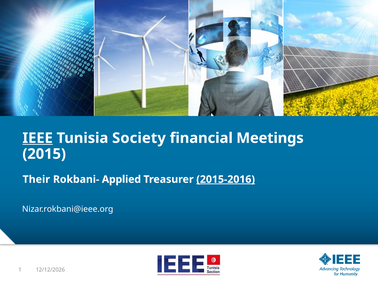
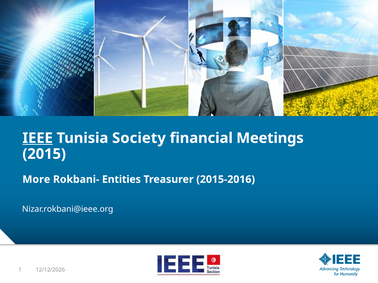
Their: Their -> More
Applied: Applied -> Entities
2015-2016 underline: present -> none
